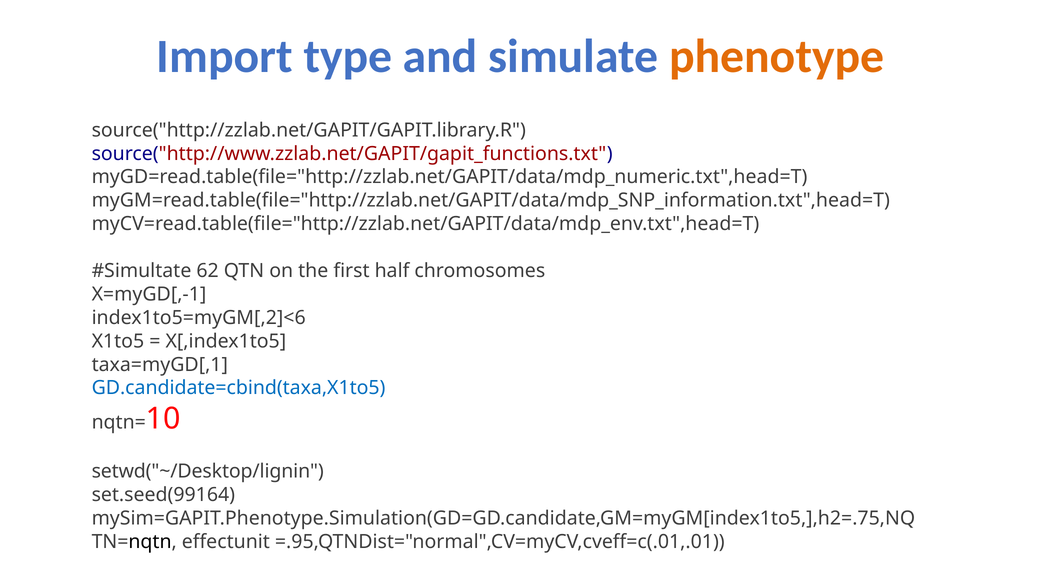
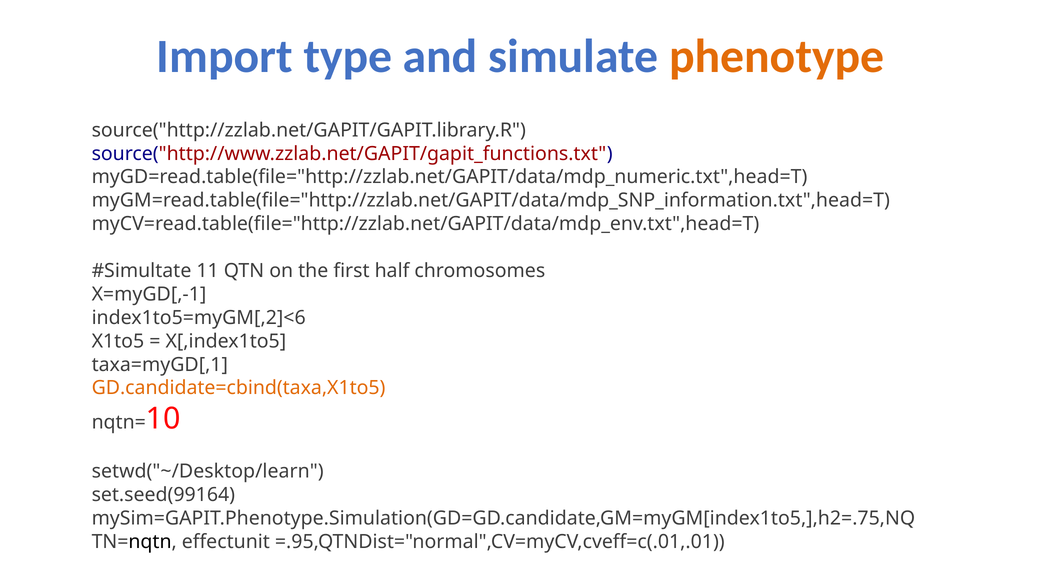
62: 62 -> 11
GD.candidate=cbind(taxa,X1to5 colour: blue -> orange
setwd("~/Desktop/lignin: setwd("~/Desktop/lignin -> setwd("~/Desktop/learn
